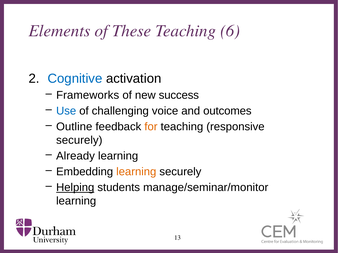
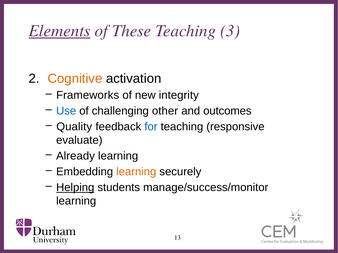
Elements underline: none -> present
6: 6 -> 3
Cognitive colour: blue -> orange
success: success -> integrity
voice: voice -> other
Outline: Outline -> Quality
for colour: orange -> blue
securely at (79, 141): securely -> evaluate
manage/seminar/monitor: manage/seminar/monitor -> manage/success/monitor
